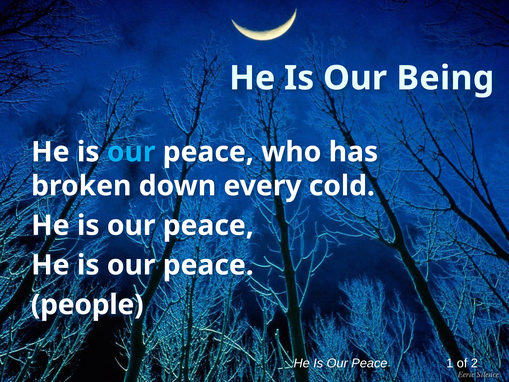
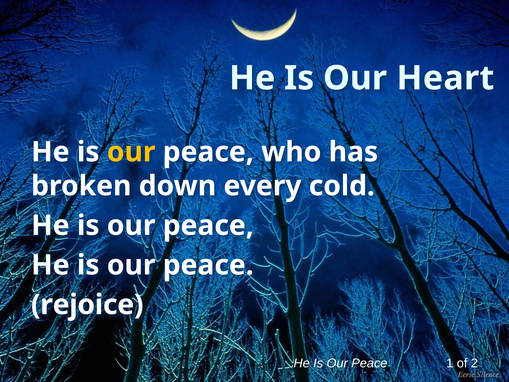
Being: Being -> Heart
our at (131, 152) colour: light blue -> yellow
people: people -> rejoice
